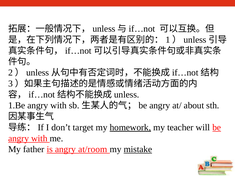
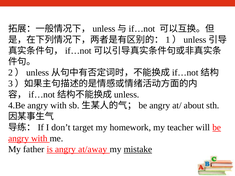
1.Be: 1.Be -> 4.Be
homework underline: present -> none
at/room: at/room -> at/away
